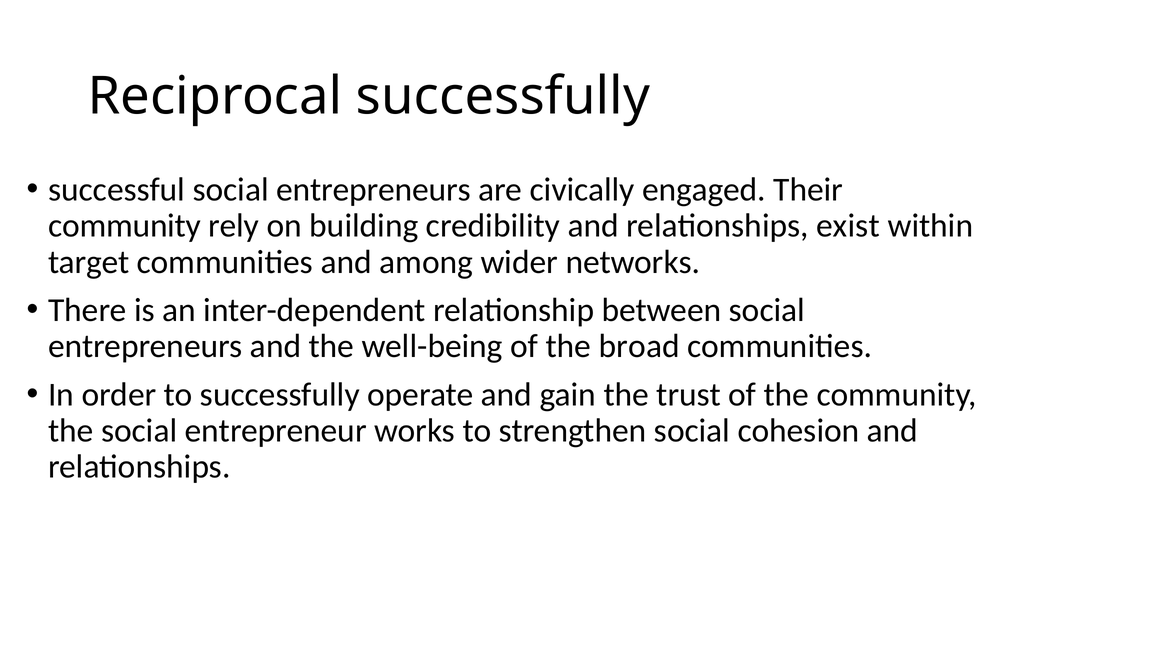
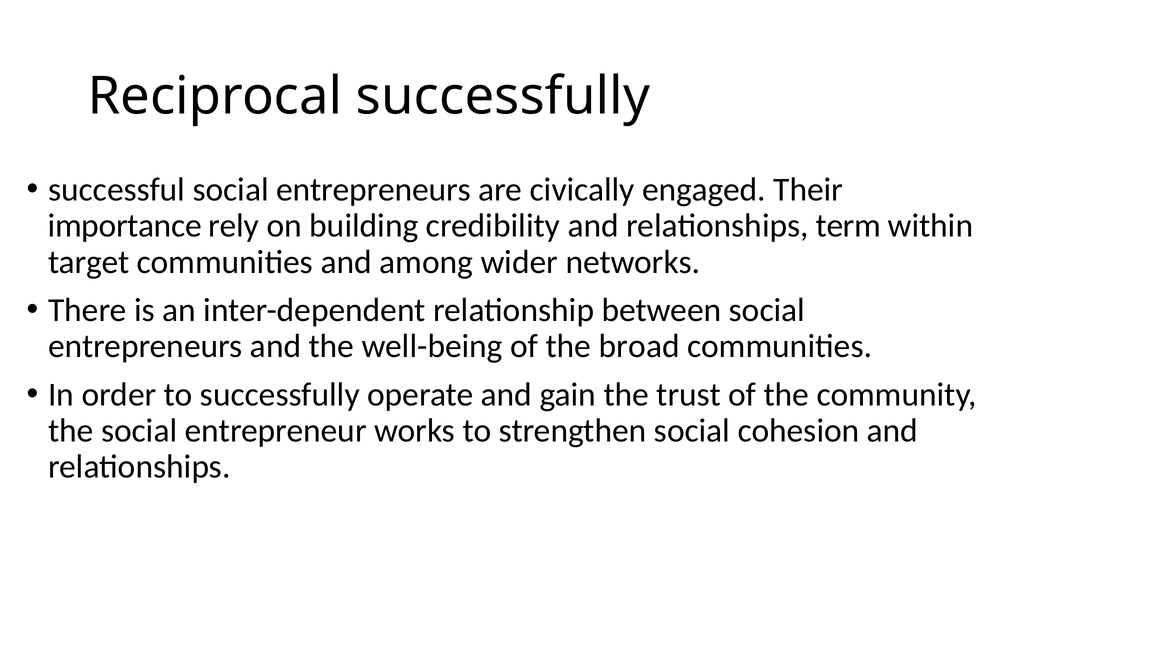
community at (125, 226): community -> importance
exist: exist -> term
